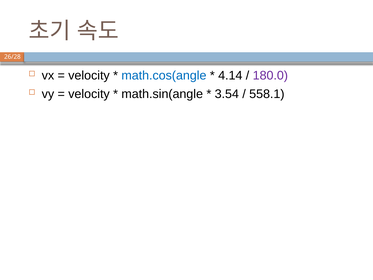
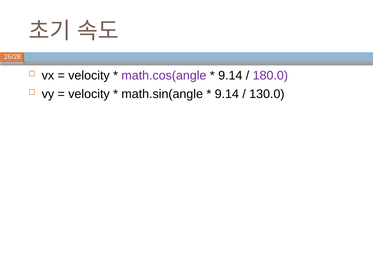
math.cos(angle colour: blue -> purple
4.14 at (230, 75): 4.14 -> 9.14
3.54 at (227, 94): 3.54 -> 9.14
558.1: 558.1 -> 130.0
